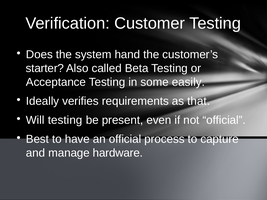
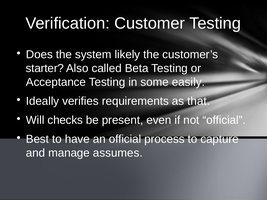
hand: hand -> likely
Will testing: testing -> checks
hardware: hardware -> assumes
